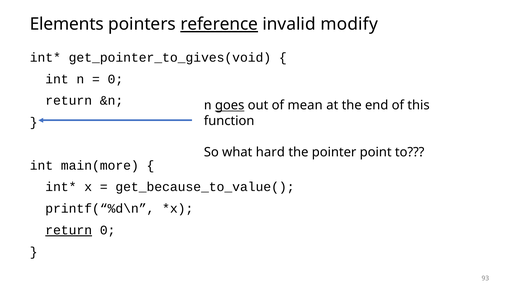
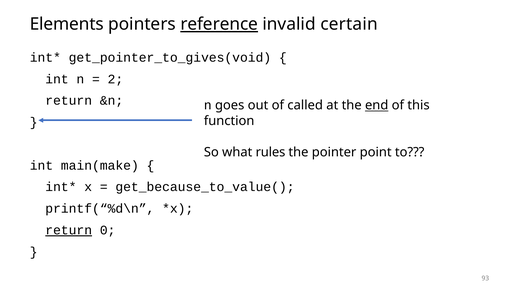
modify: modify -> certain
0 at (115, 79): 0 -> 2
goes underline: present -> none
mean: mean -> called
end underline: none -> present
hard: hard -> rules
main(more: main(more -> main(make
